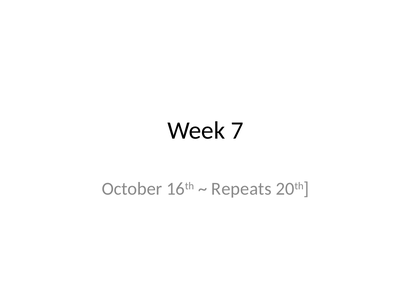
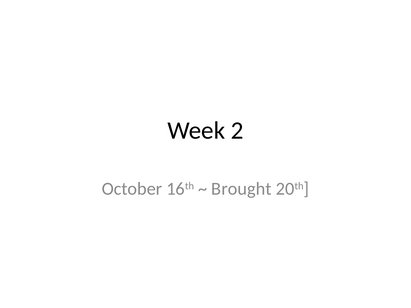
7: 7 -> 2
Repeats: Repeats -> Brought
